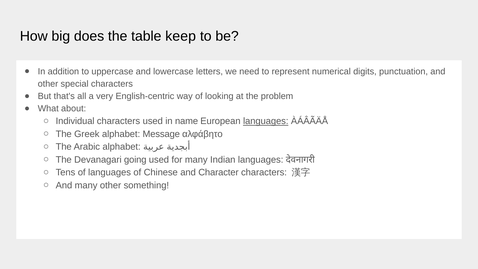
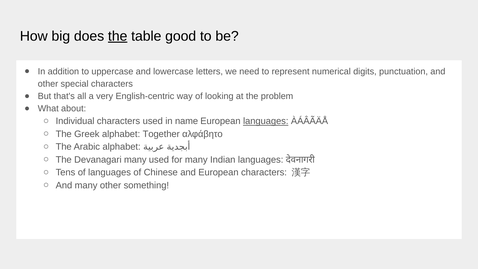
the at (118, 36) underline: none -> present
keep: keep -> good
Message: Message -> Together
Devanagari going: going -> many
and Character: Character -> European
